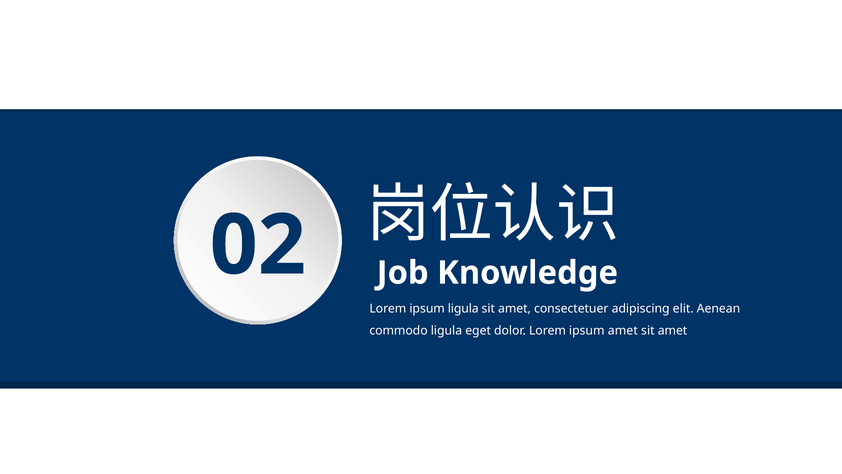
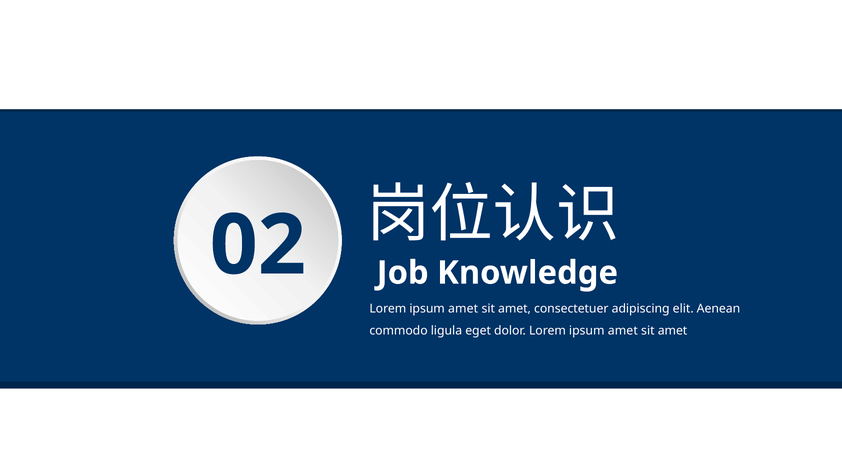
ligula at (463, 309): ligula -> amet
